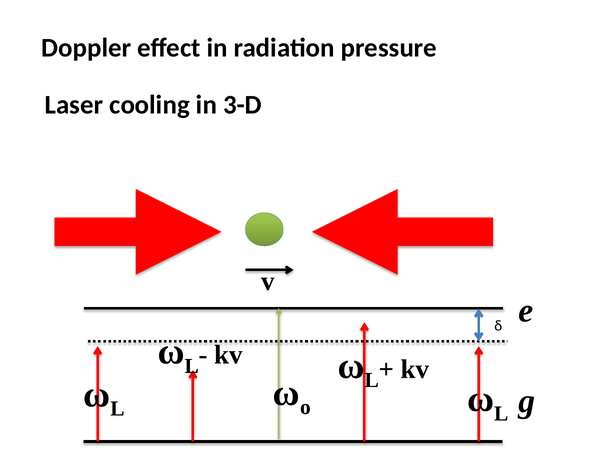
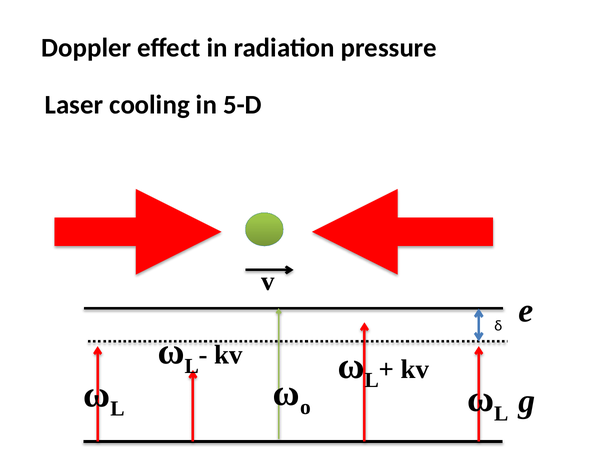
3-D: 3-D -> 5-D
